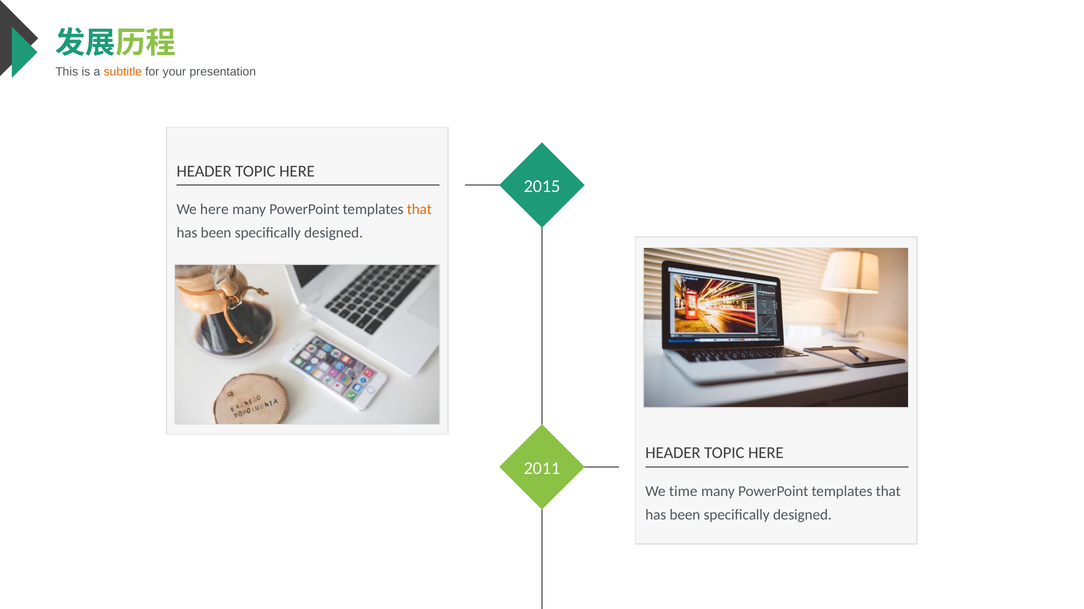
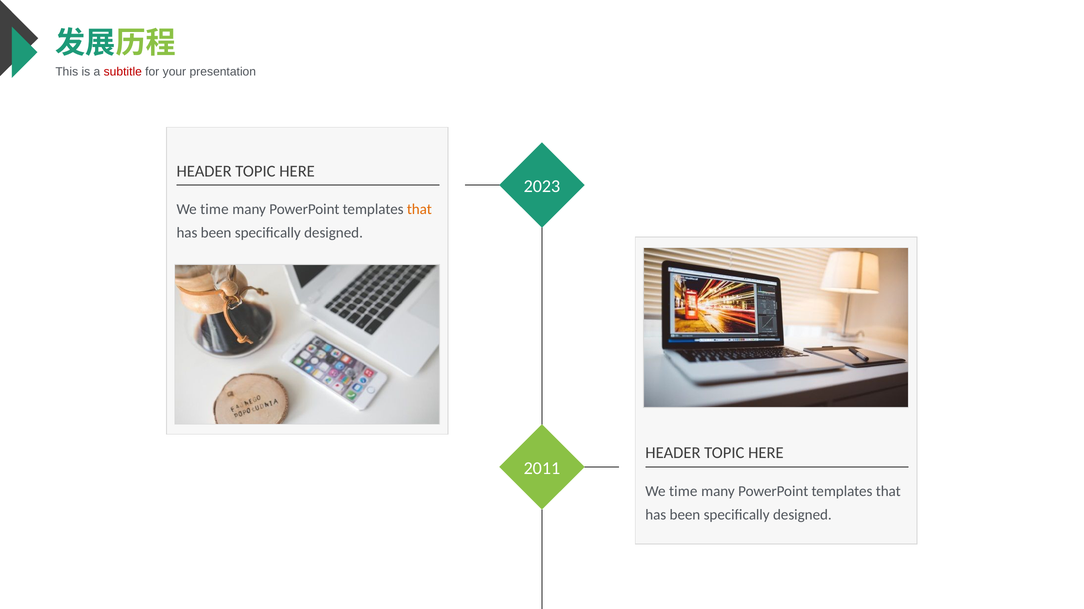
subtitle colour: orange -> red
2015: 2015 -> 2023
here at (214, 209): here -> time
